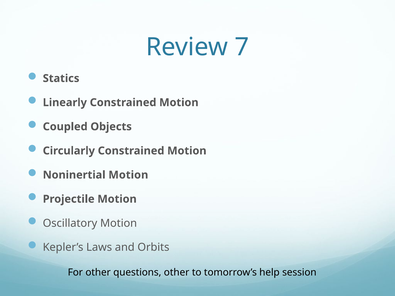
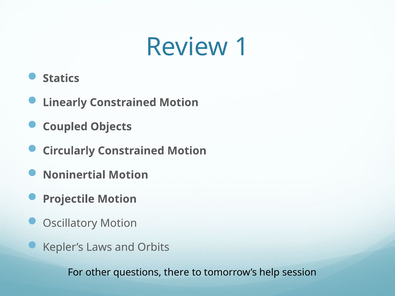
7: 7 -> 1
questions other: other -> there
